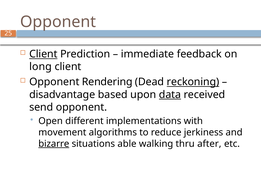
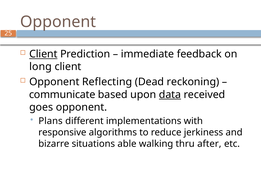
Rendering: Rendering -> Reflecting
reckoning underline: present -> none
disadvantage: disadvantage -> communicate
send: send -> goes
Open: Open -> Plans
movement: movement -> responsive
bizarre underline: present -> none
